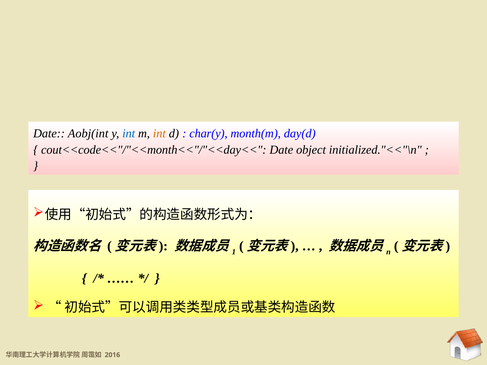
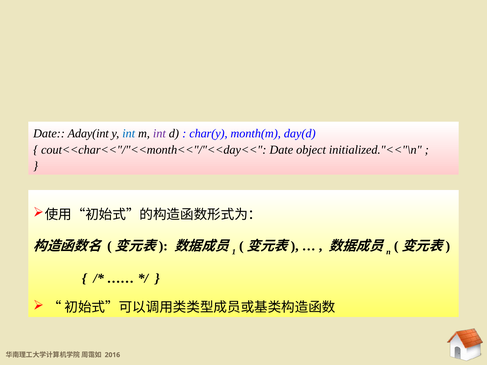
Aobj(int: Aobj(int -> Aday(int
int at (159, 134) colour: orange -> purple
cout<<code<<"/"<<month<<"/"<<day<<: cout<<code<<"/"<<month<<"/"<<day<< -> cout<<char<<"/"<<month<<"/"<<day<<
